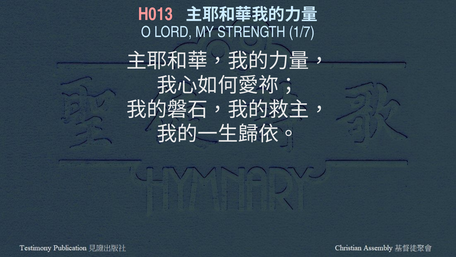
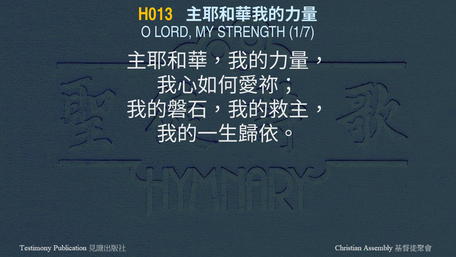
H013 colour: pink -> yellow
